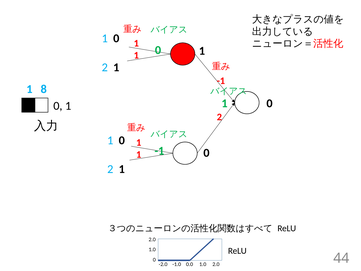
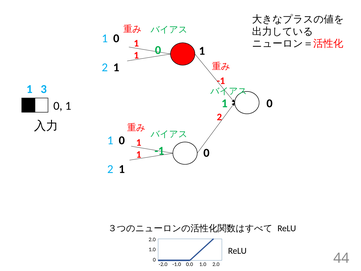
8: 8 -> 3
